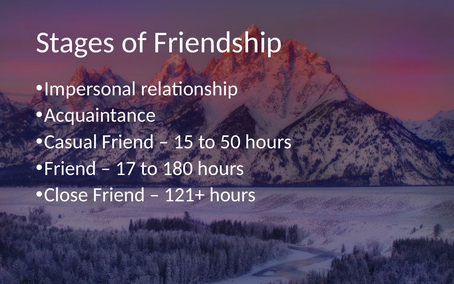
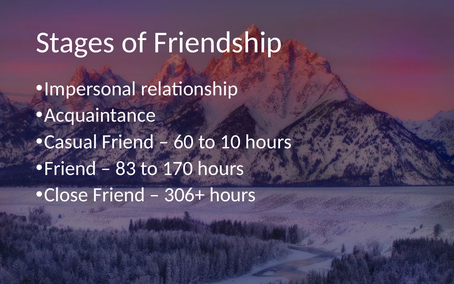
15: 15 -> 60
50: 50 -> 10
17: 17 -> 83
180: 180 -> 170
121+: 121+ -> 306+
